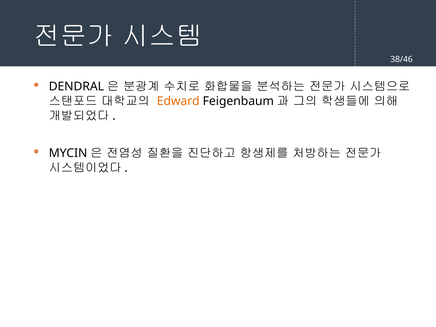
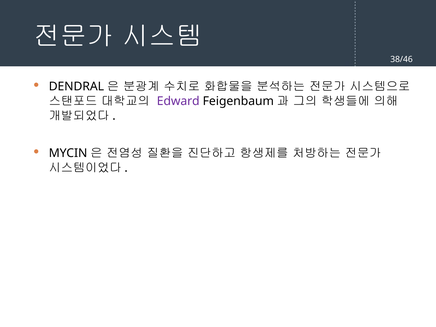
Edward colour: orange -> purple
